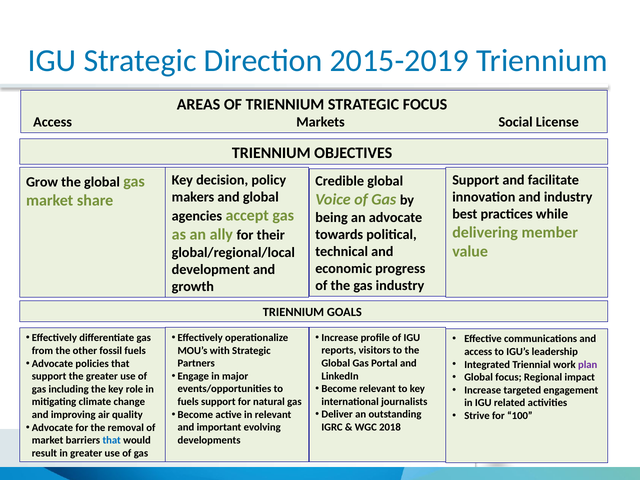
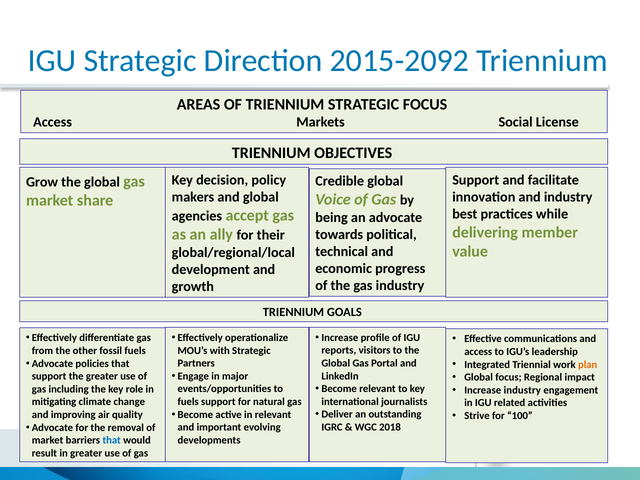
2015-2019: 2015-2019 -> 2015-2092
plan colour: purple -> orange
Increase targeted: targeted -> industry
